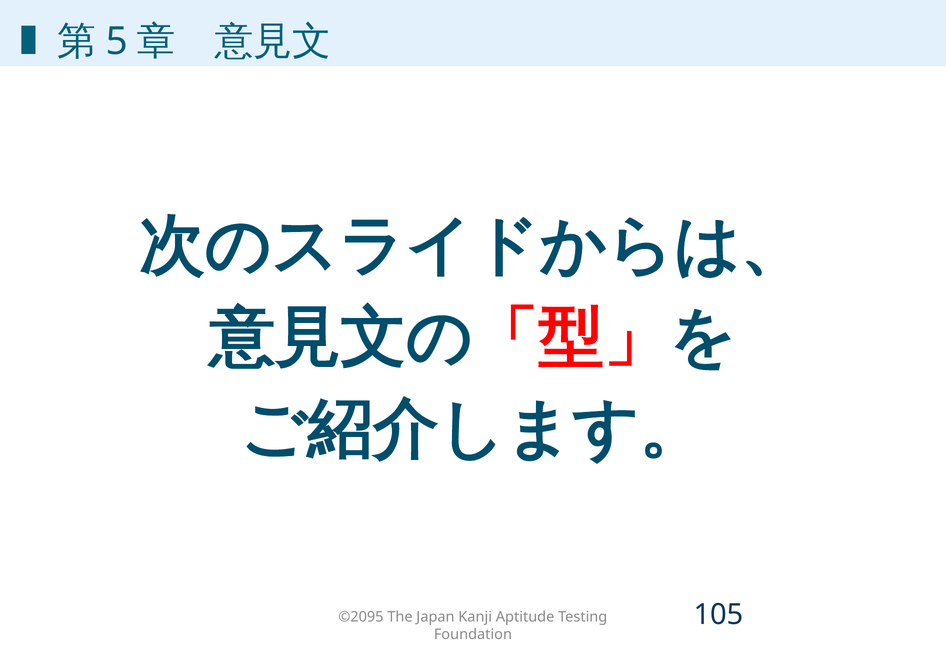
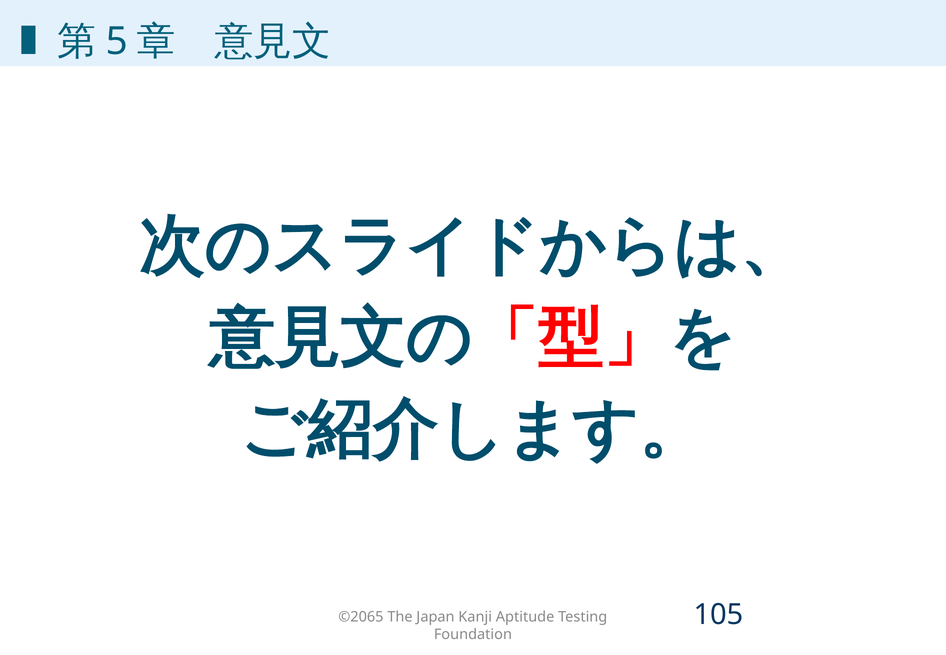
©2095: ©2095 -> ©2065
